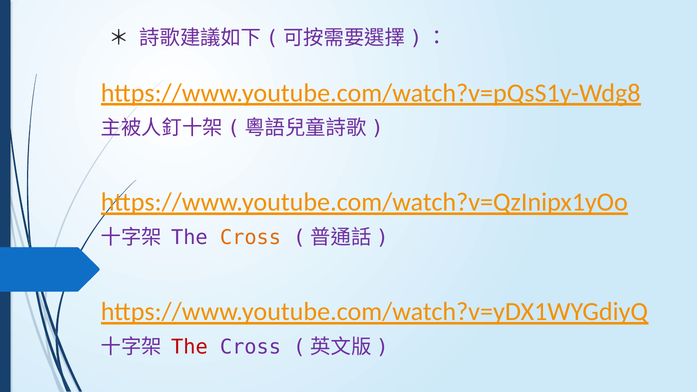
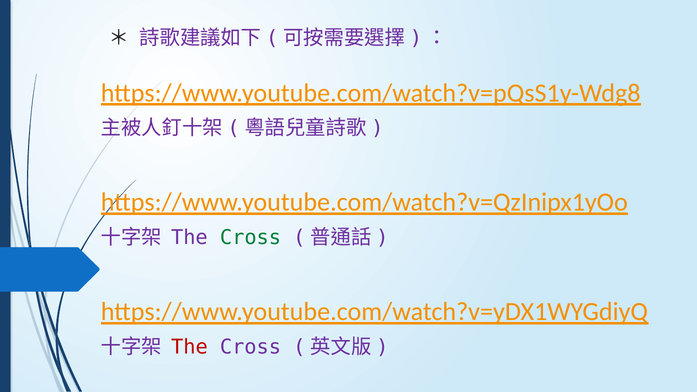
Cross at (250, 238) colour: orange -> green
